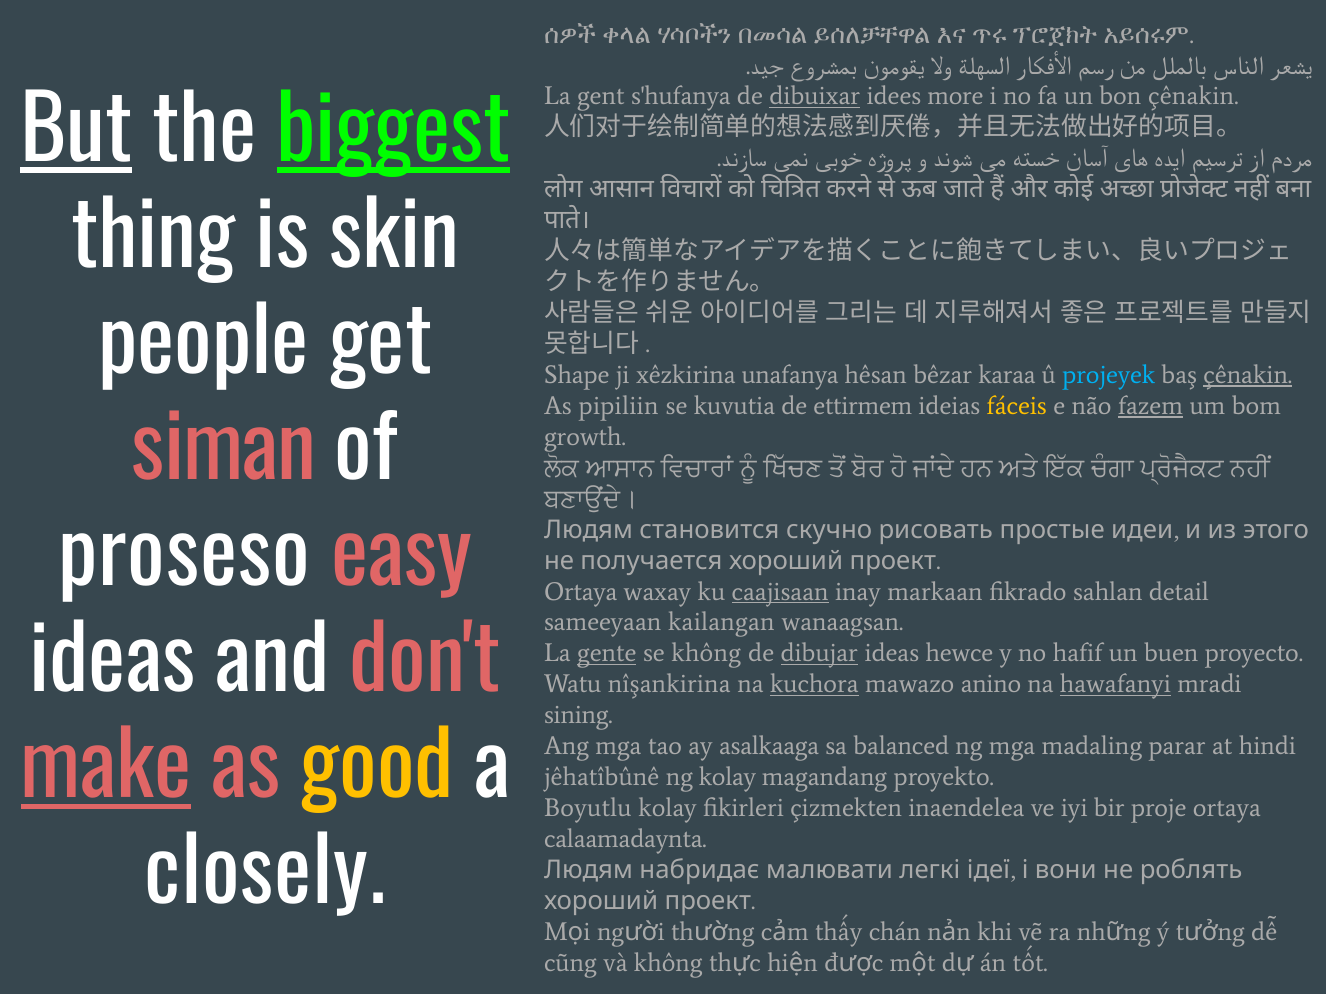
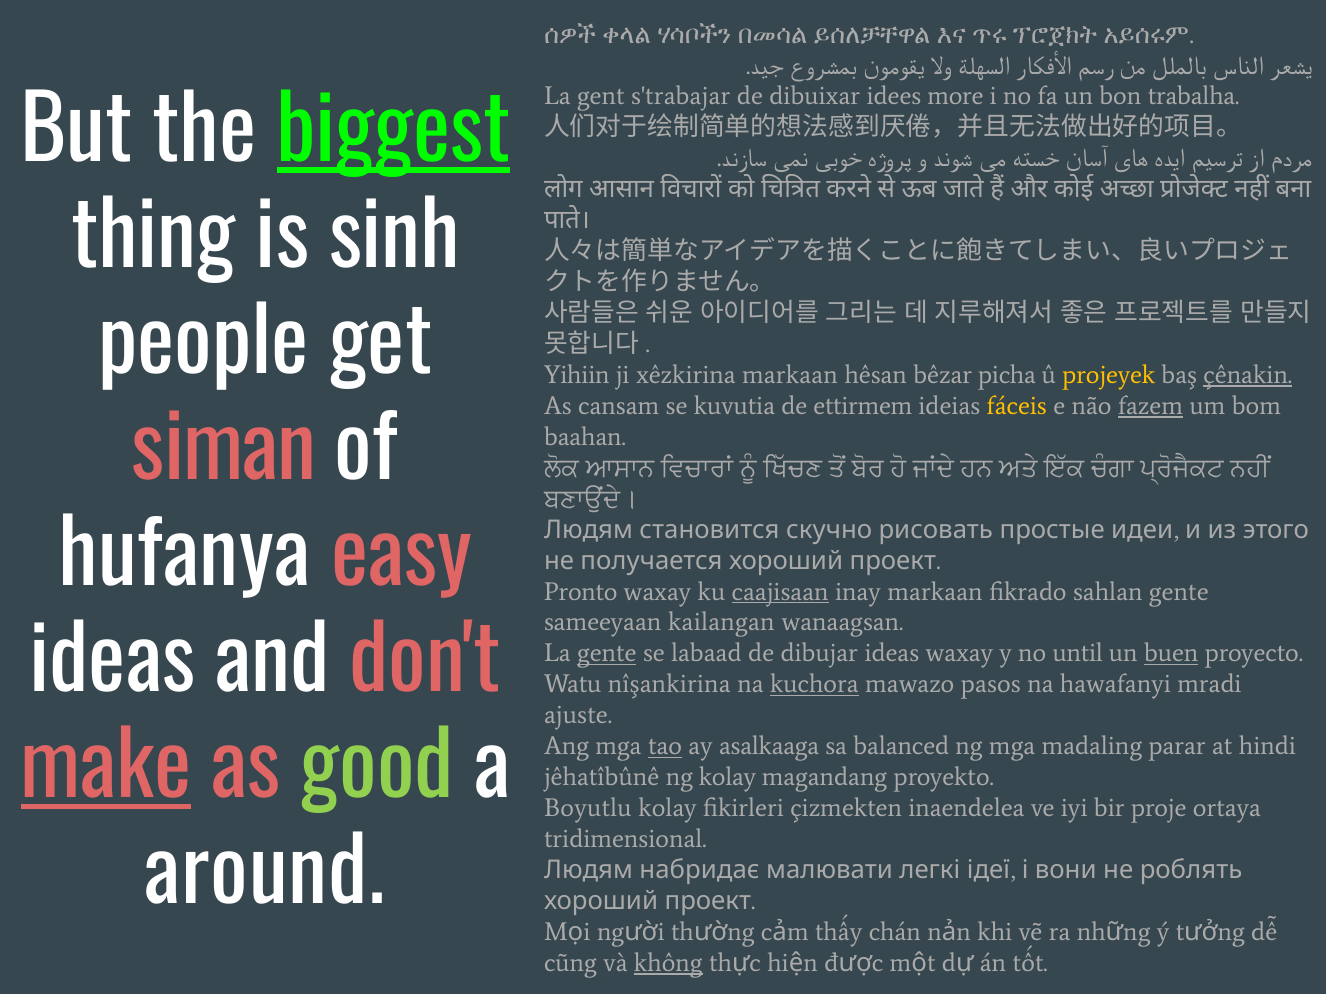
s'hufanya: s'hufanya -> s'trabajar
dibuixar underline: present -> none
bon çênakin: çênakin -> trabalha
But underline: present -> none
skin: skin -> sinh
Shape: Shape -> Yihiin
xêzkirina unafanya: unafanya -> markaan
karaa: karaa -> picha
projeyek colour: light blue -> yellow
pipiliin: pipiliin -> cansam
growth: growth -> baahan
proseso: proseso -> hufanya
Ortaya at (581, 592): Ortaya -> Pronto
sahlan detail: detail -> gente
se không: không -> labaad
dibujar underline: present -> none
ideas hewce: hewce -> waxay
hafif: hafif -> until
buen underline: none -> present
anino: anino -> pasos
hawafanyi underline: present -> none
sining: sining -> ajuste
tao underline: none -> present
good colour: yellow -> light green
calaamadaynta: calaamadaynta -> tridimensional
closely: closely -> around
không at (668, 963) underline: none -> present
